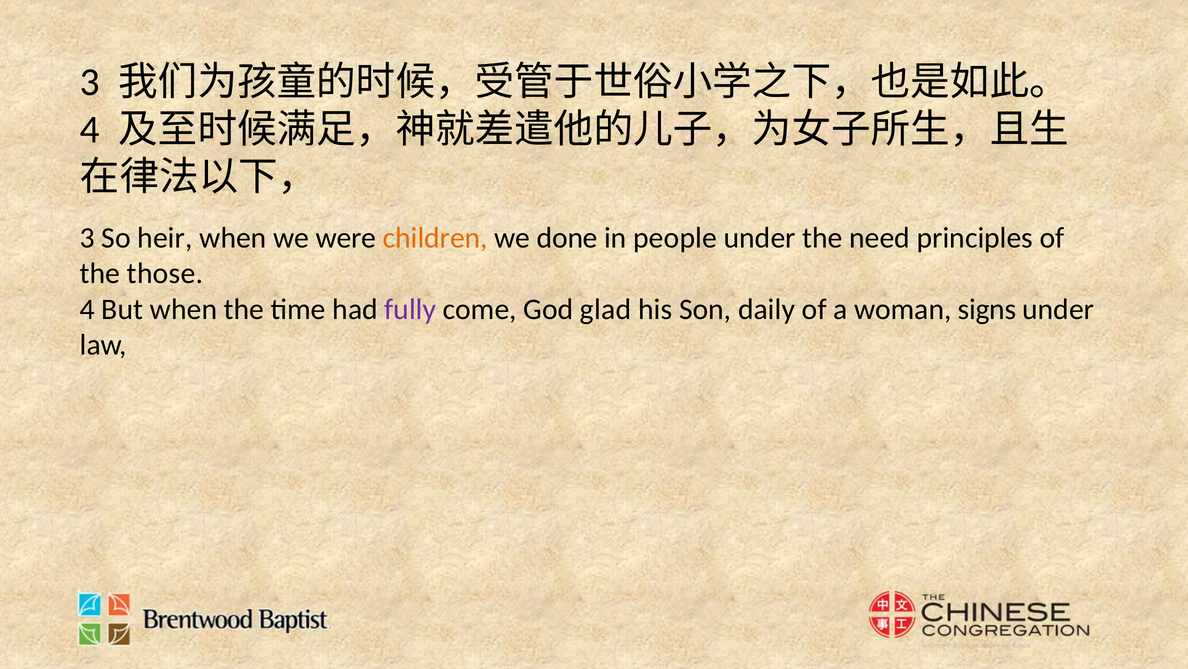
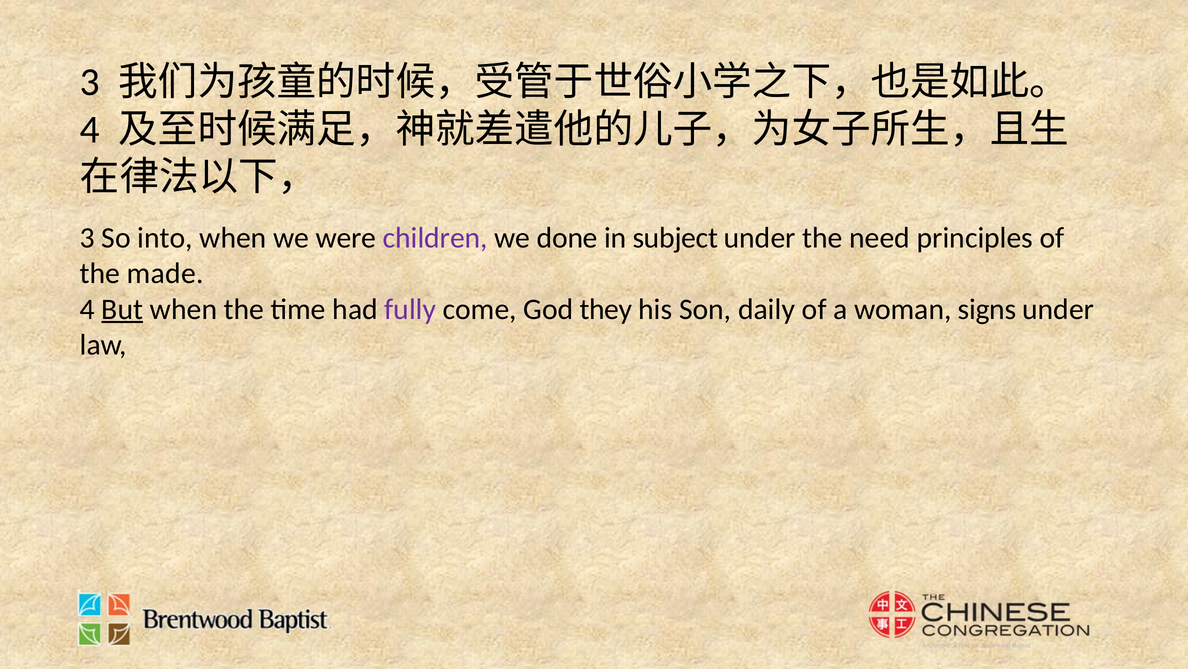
heir: heir -> into
children colour: orange -> purple
people: people -> subject
those: those -> made
But underline: none -> present
glad: glad -> they
